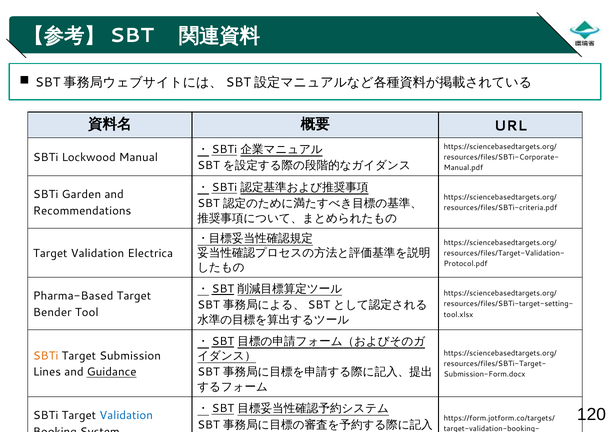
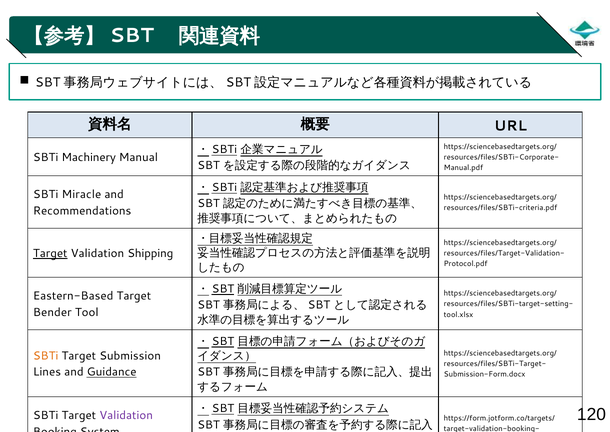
Lockwood: Lockwood -> Machinery
Garden: Garden -> Miracle
Target at (50, 253) underline: none -> present
Electrica: Electrica -> Shipping
Pharma-Based: Pharma-Based -> Eastern-Based
Validation at (126, 415) colour: blue -> purple
